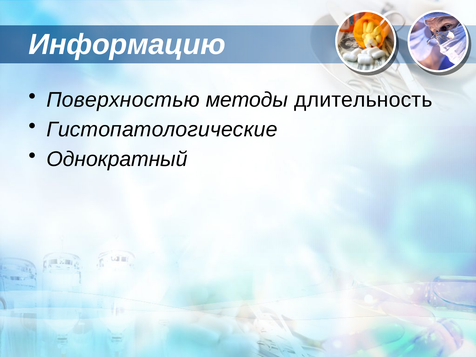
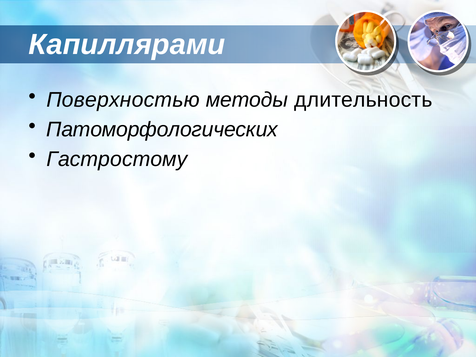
Информацию: Информацию -> Капиллярами
Гистопатологические: Гистопатологические -> Патоморфологических
Однократный: Однократный -> Гастростому
